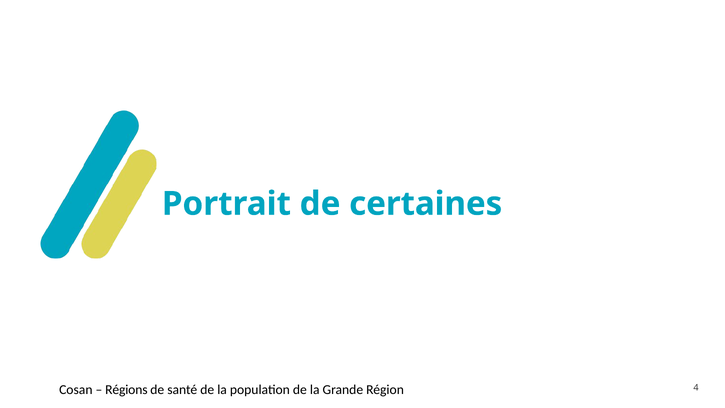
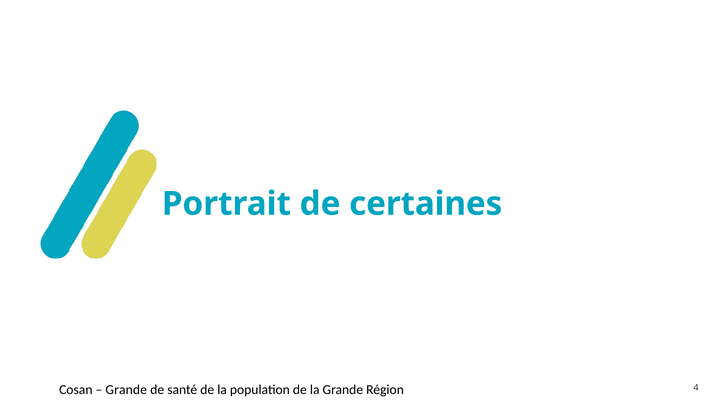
Régions at (126, 390): Régions -> Grande
